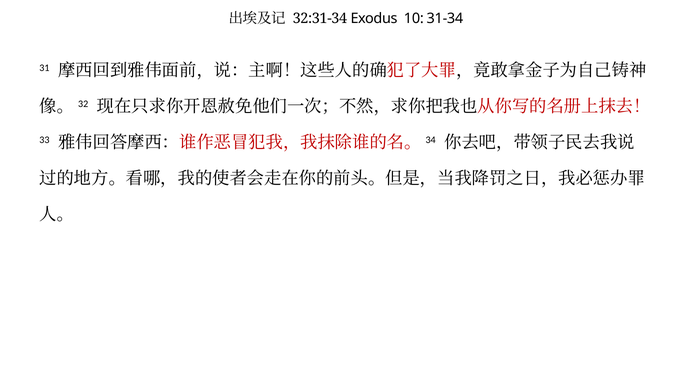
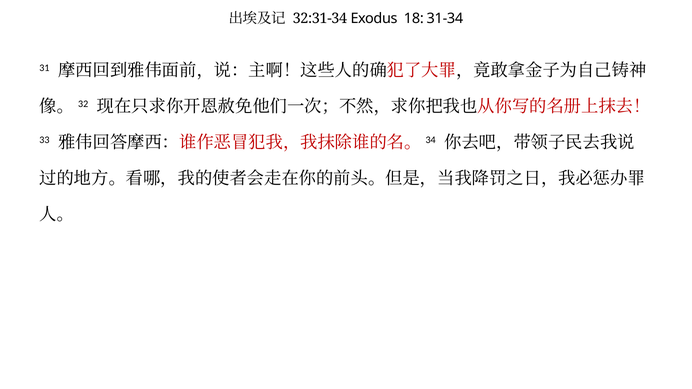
10: 10 -> 18
